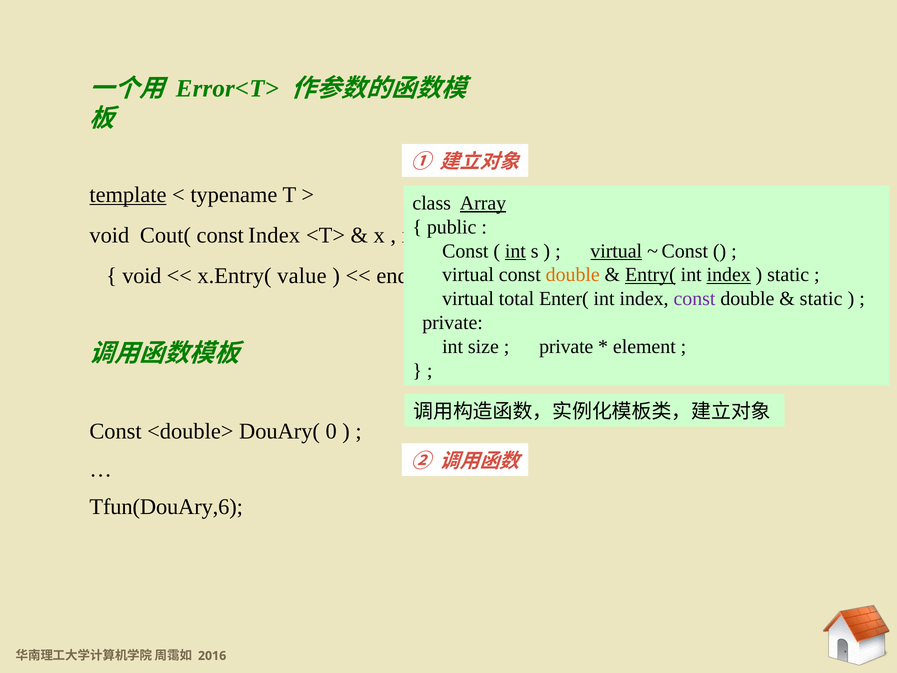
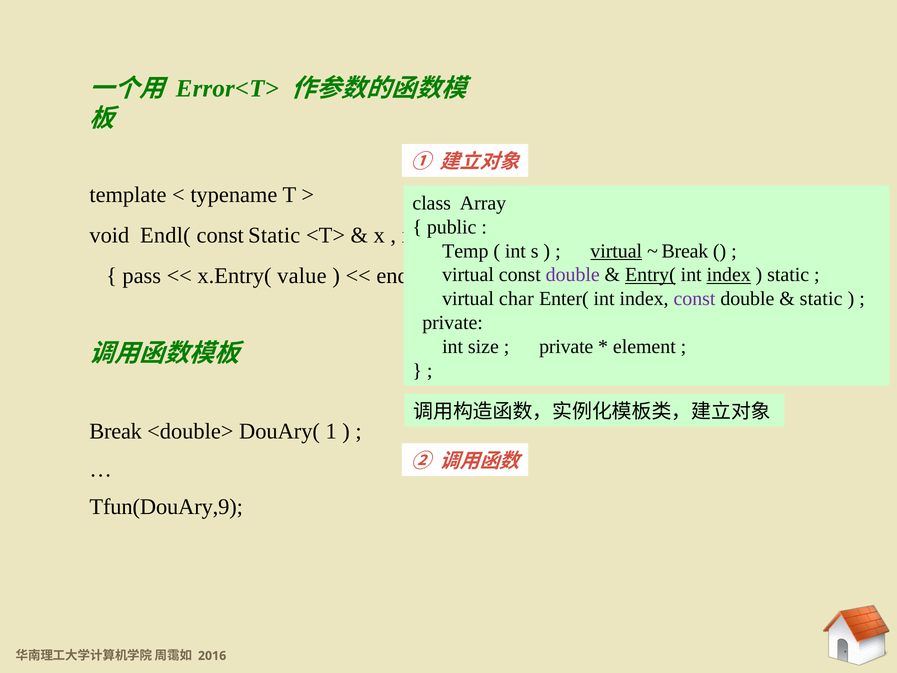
template underline: present -> none
Array underline: present -> none
Cout(: Cout( -> Endl(
const Index: Index -> Static
Const at (465, 251): Const -> Temp
int at (515, 251) underline: present -> none
Const at (685, 251): Const -> Break
void at (142, 276): void -> pass
double at (573, 275) colour: orange -> purple
total: total -> char
Const at (116, 431): Const -> Break
0: 0 -> 1
Tfun(DouAry,6: Tfun(DouAry,6 -> Tfun(DouAry,9
